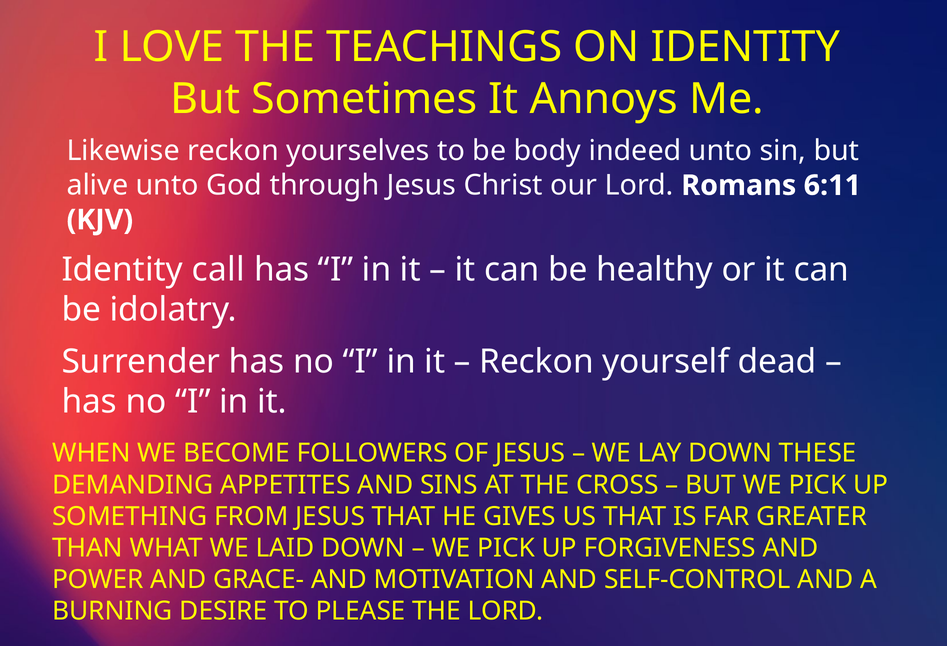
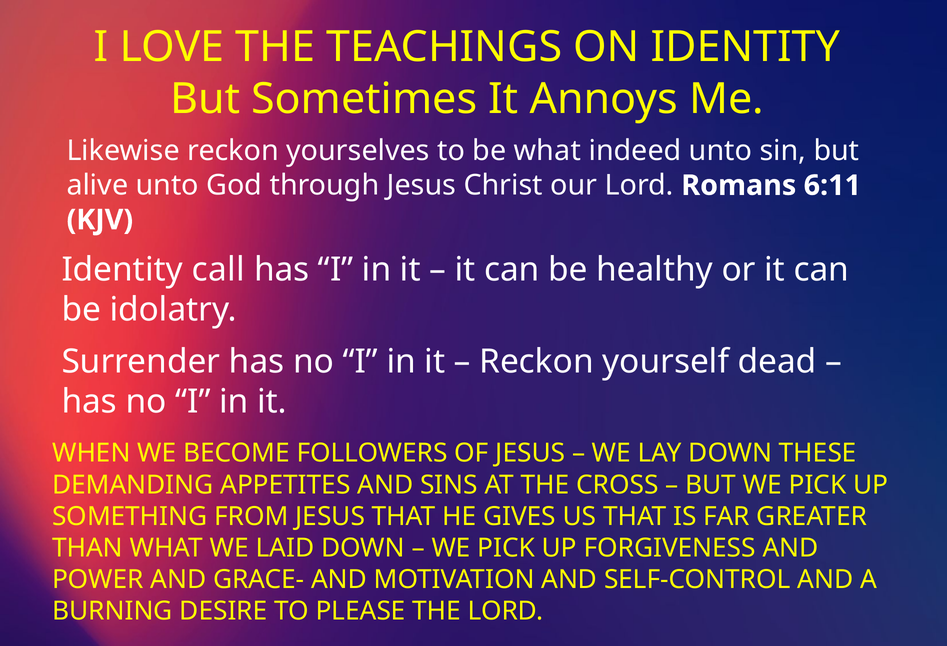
be body: body -> what
